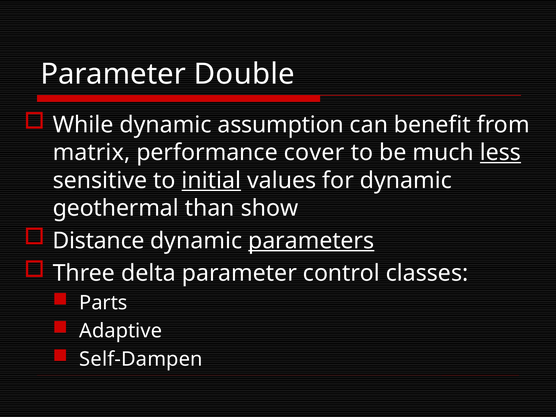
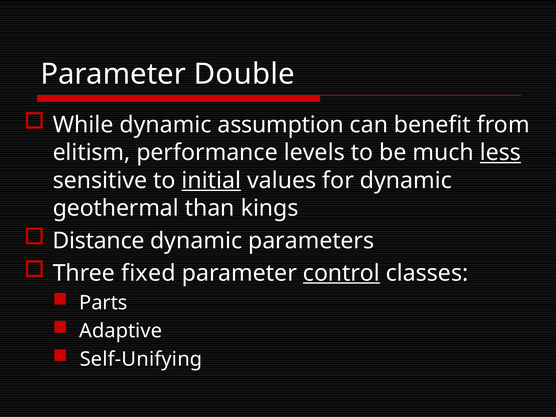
matrix: matrix -> elitism
cover: cover -> levels
show: show -> kings
parameters underline: present -> none
delta: delta -> fixed
control underline: none -> present
Self-Dampen: Self-Dampen -> Self-Unifying
